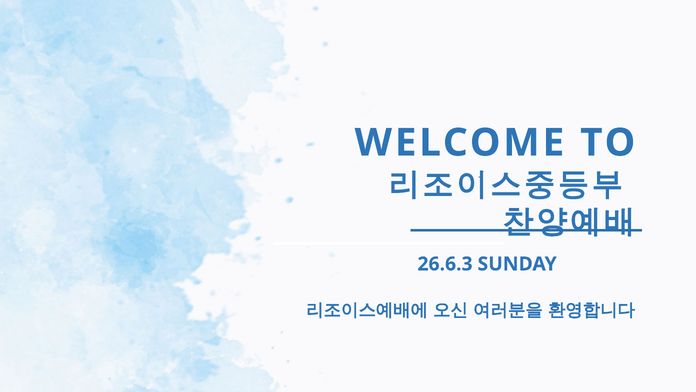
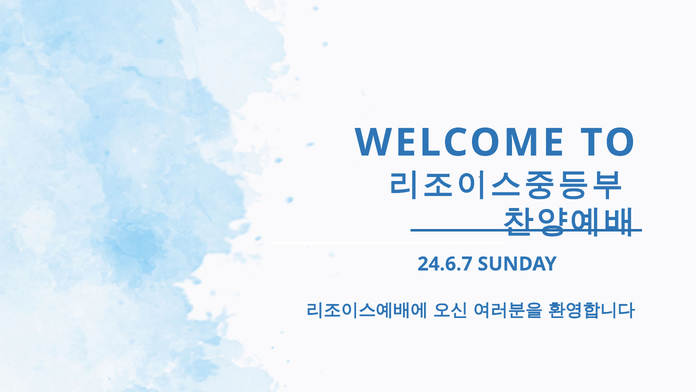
26.6.3: 26.6.3 -> 24.6.7
